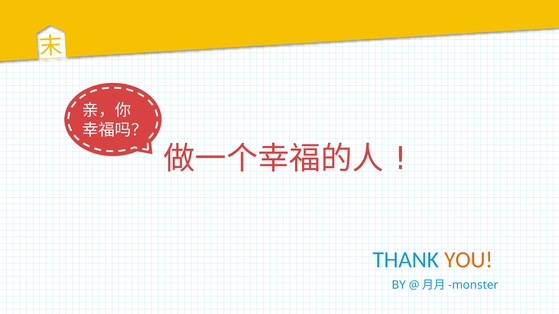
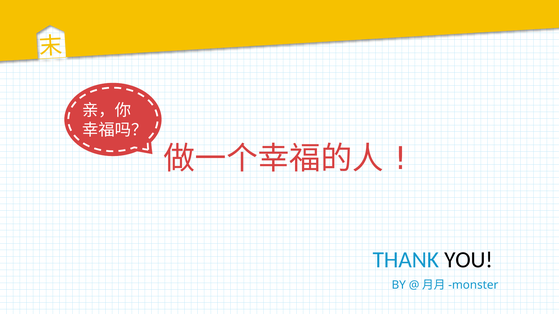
YOU colour: orange -> black
